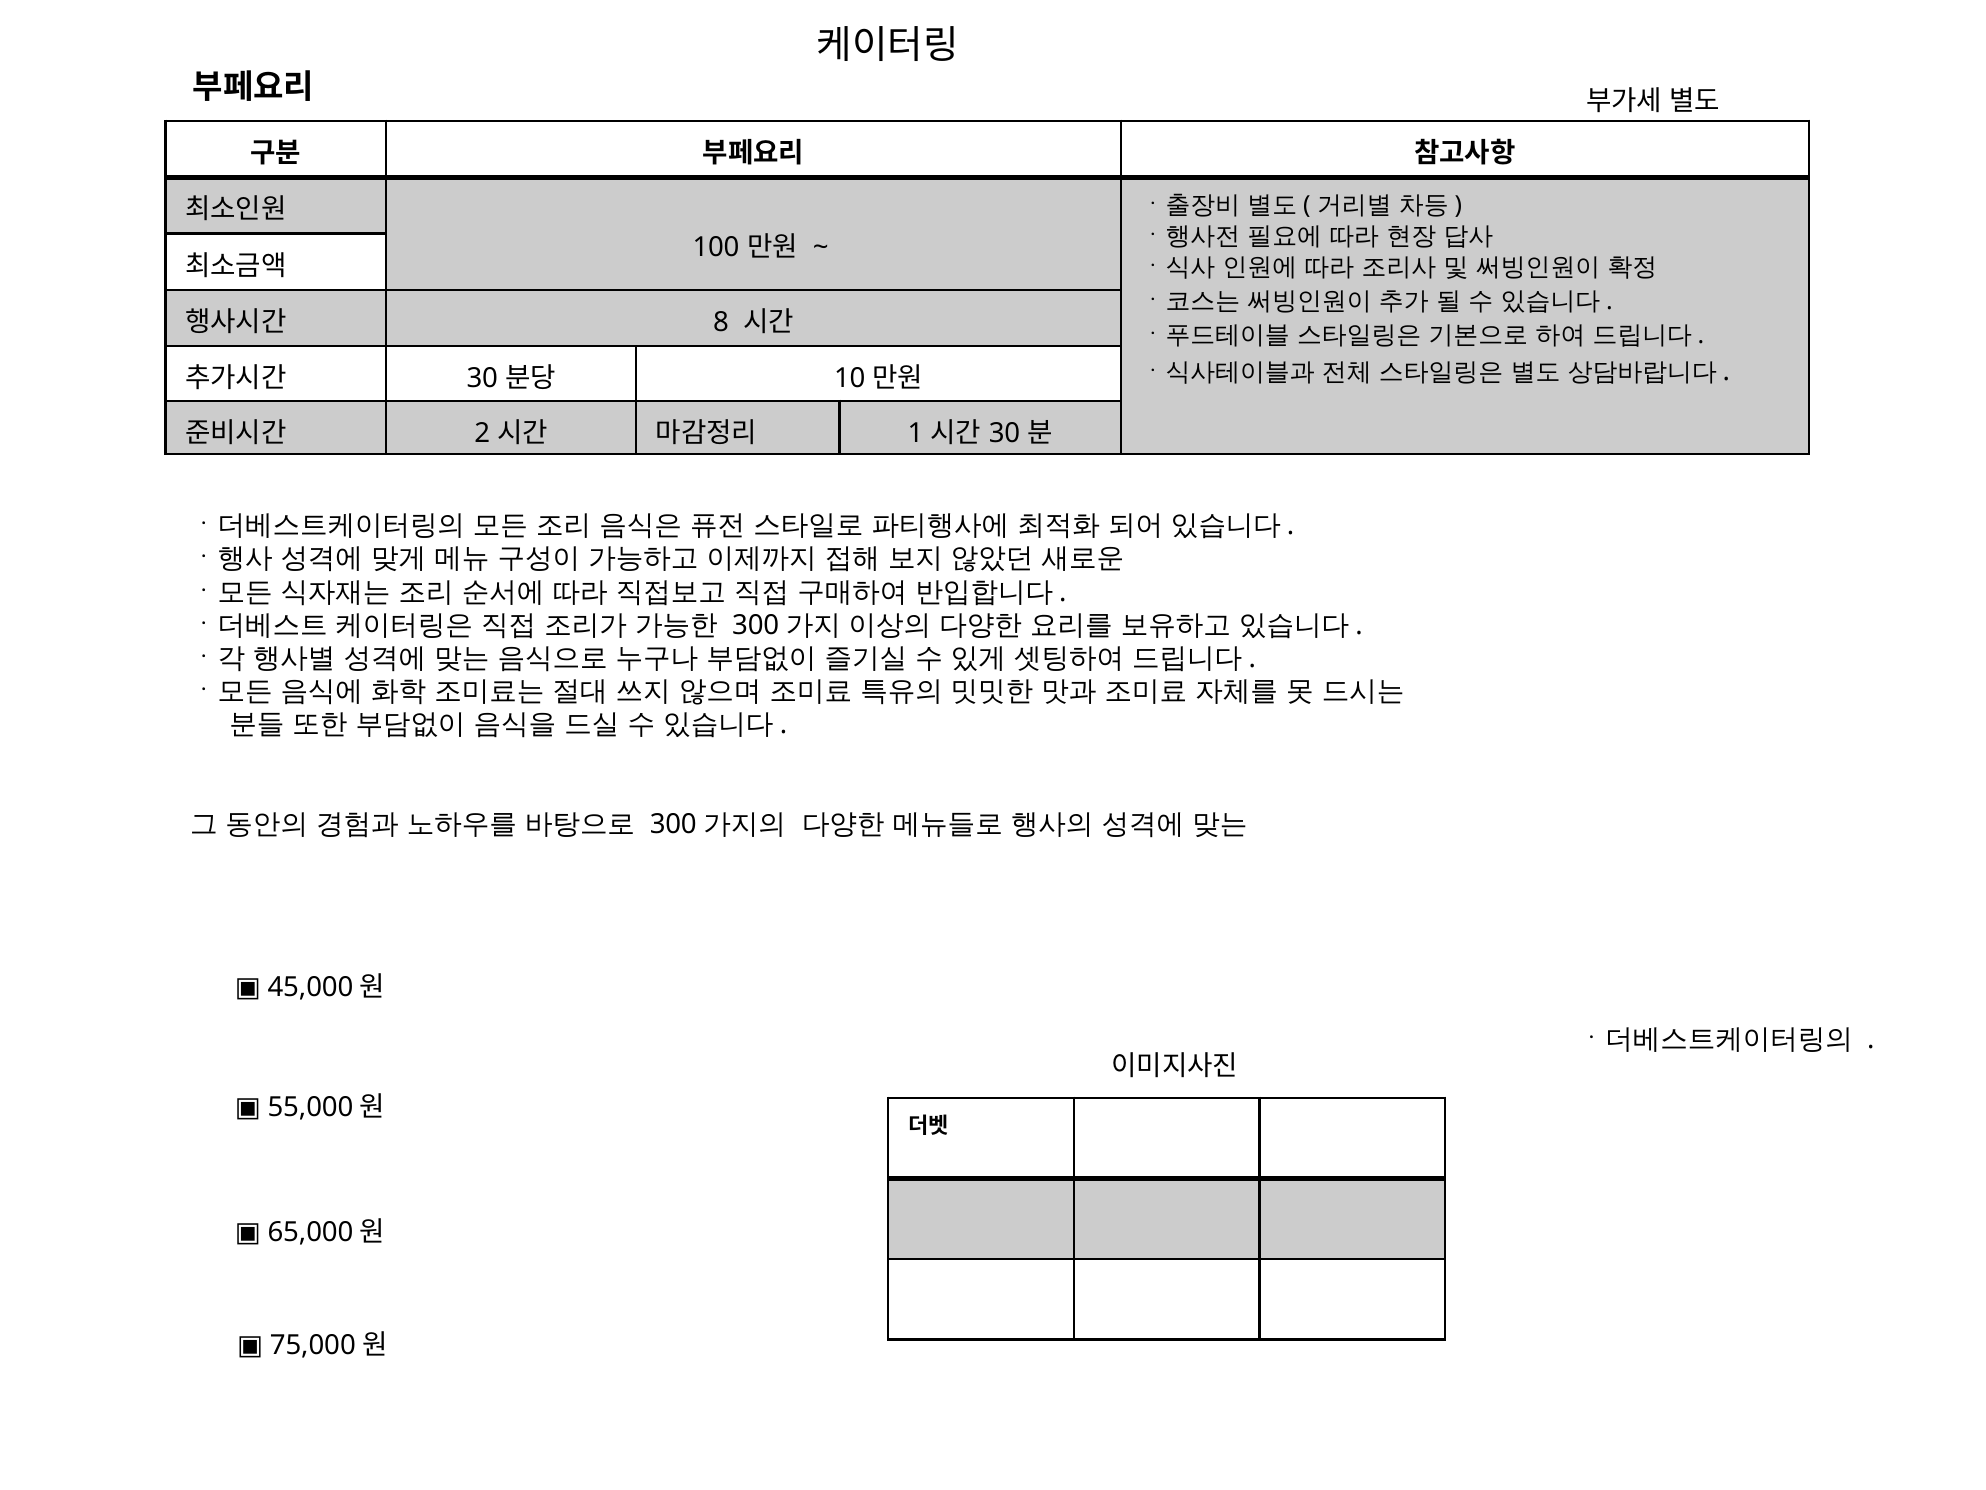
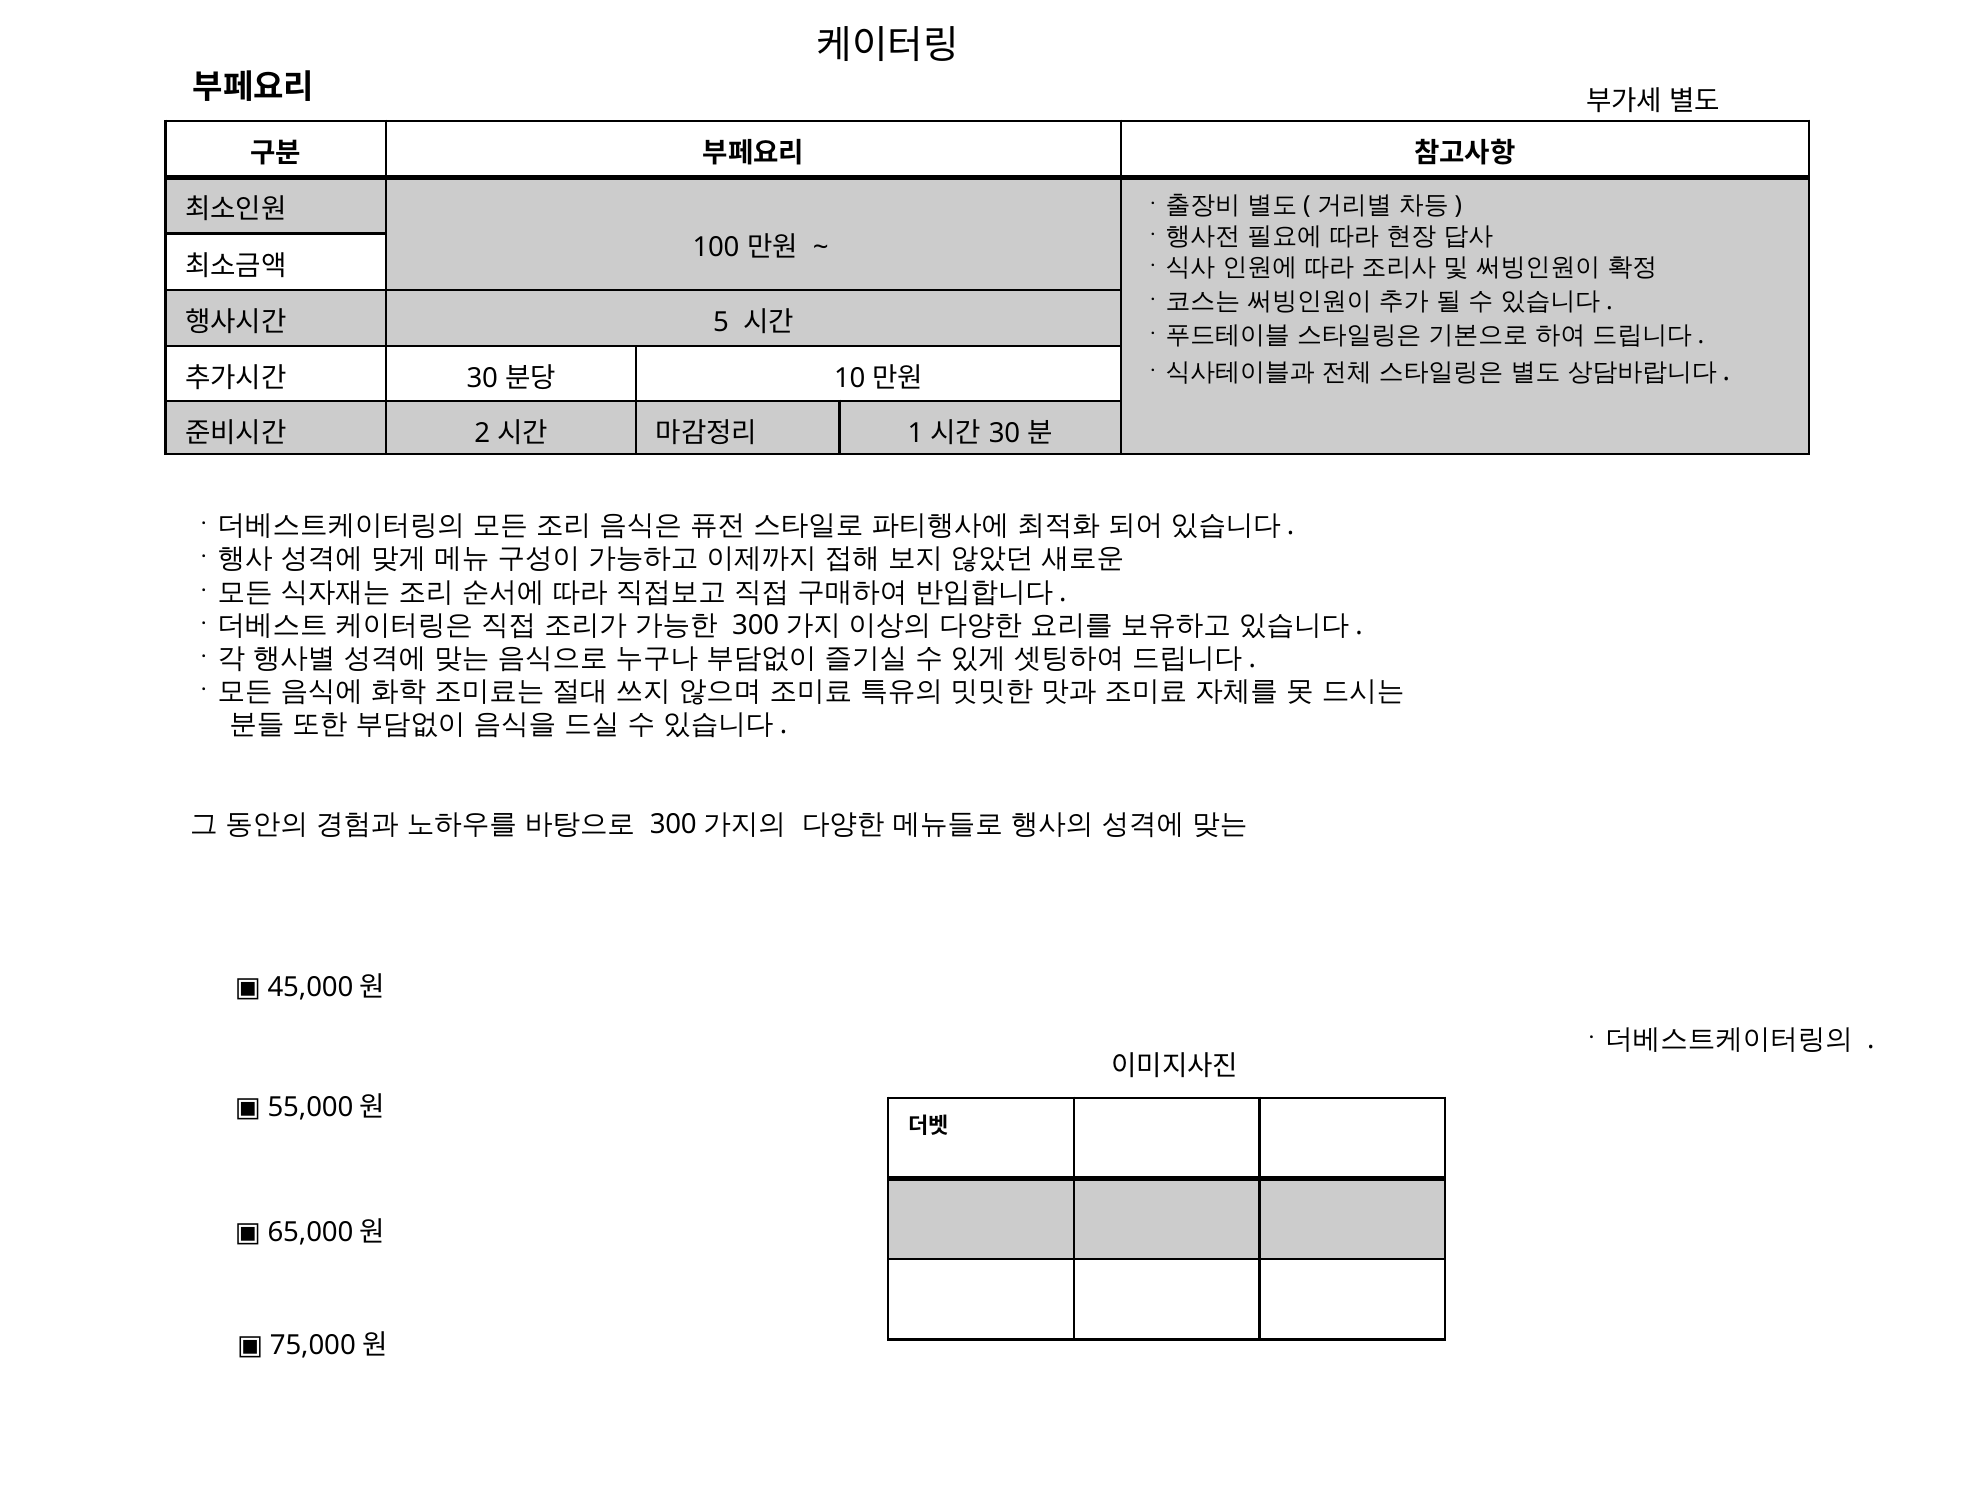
8: 8 -> 5
